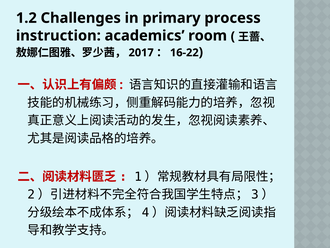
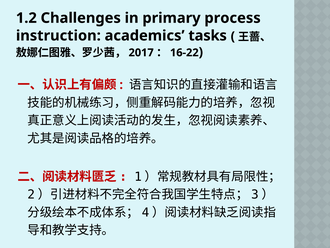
room: room -> tasks
